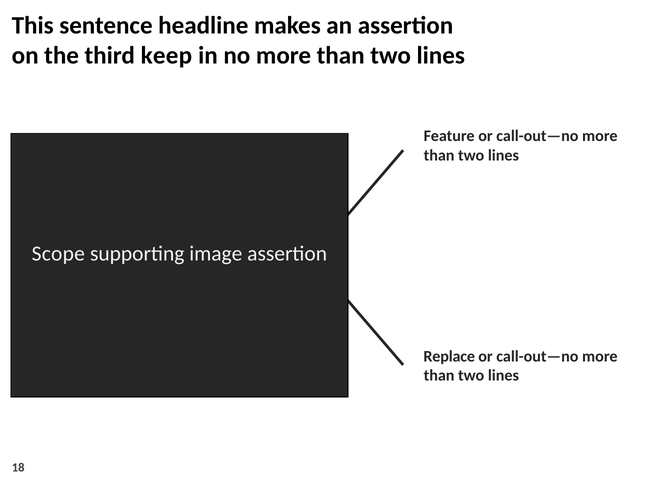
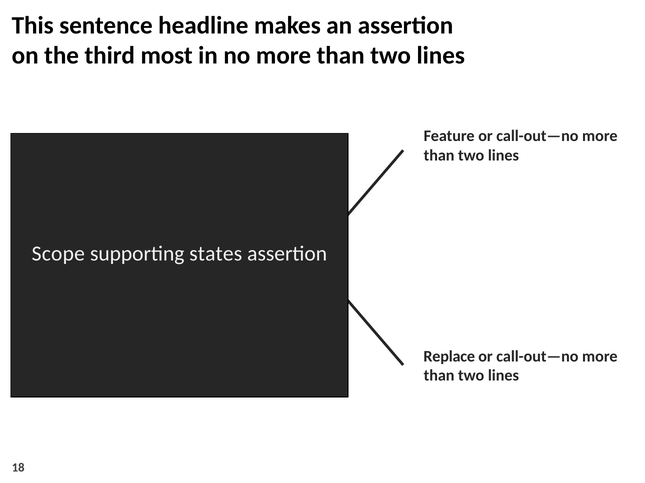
keep: keep -> most
image: image -> states
